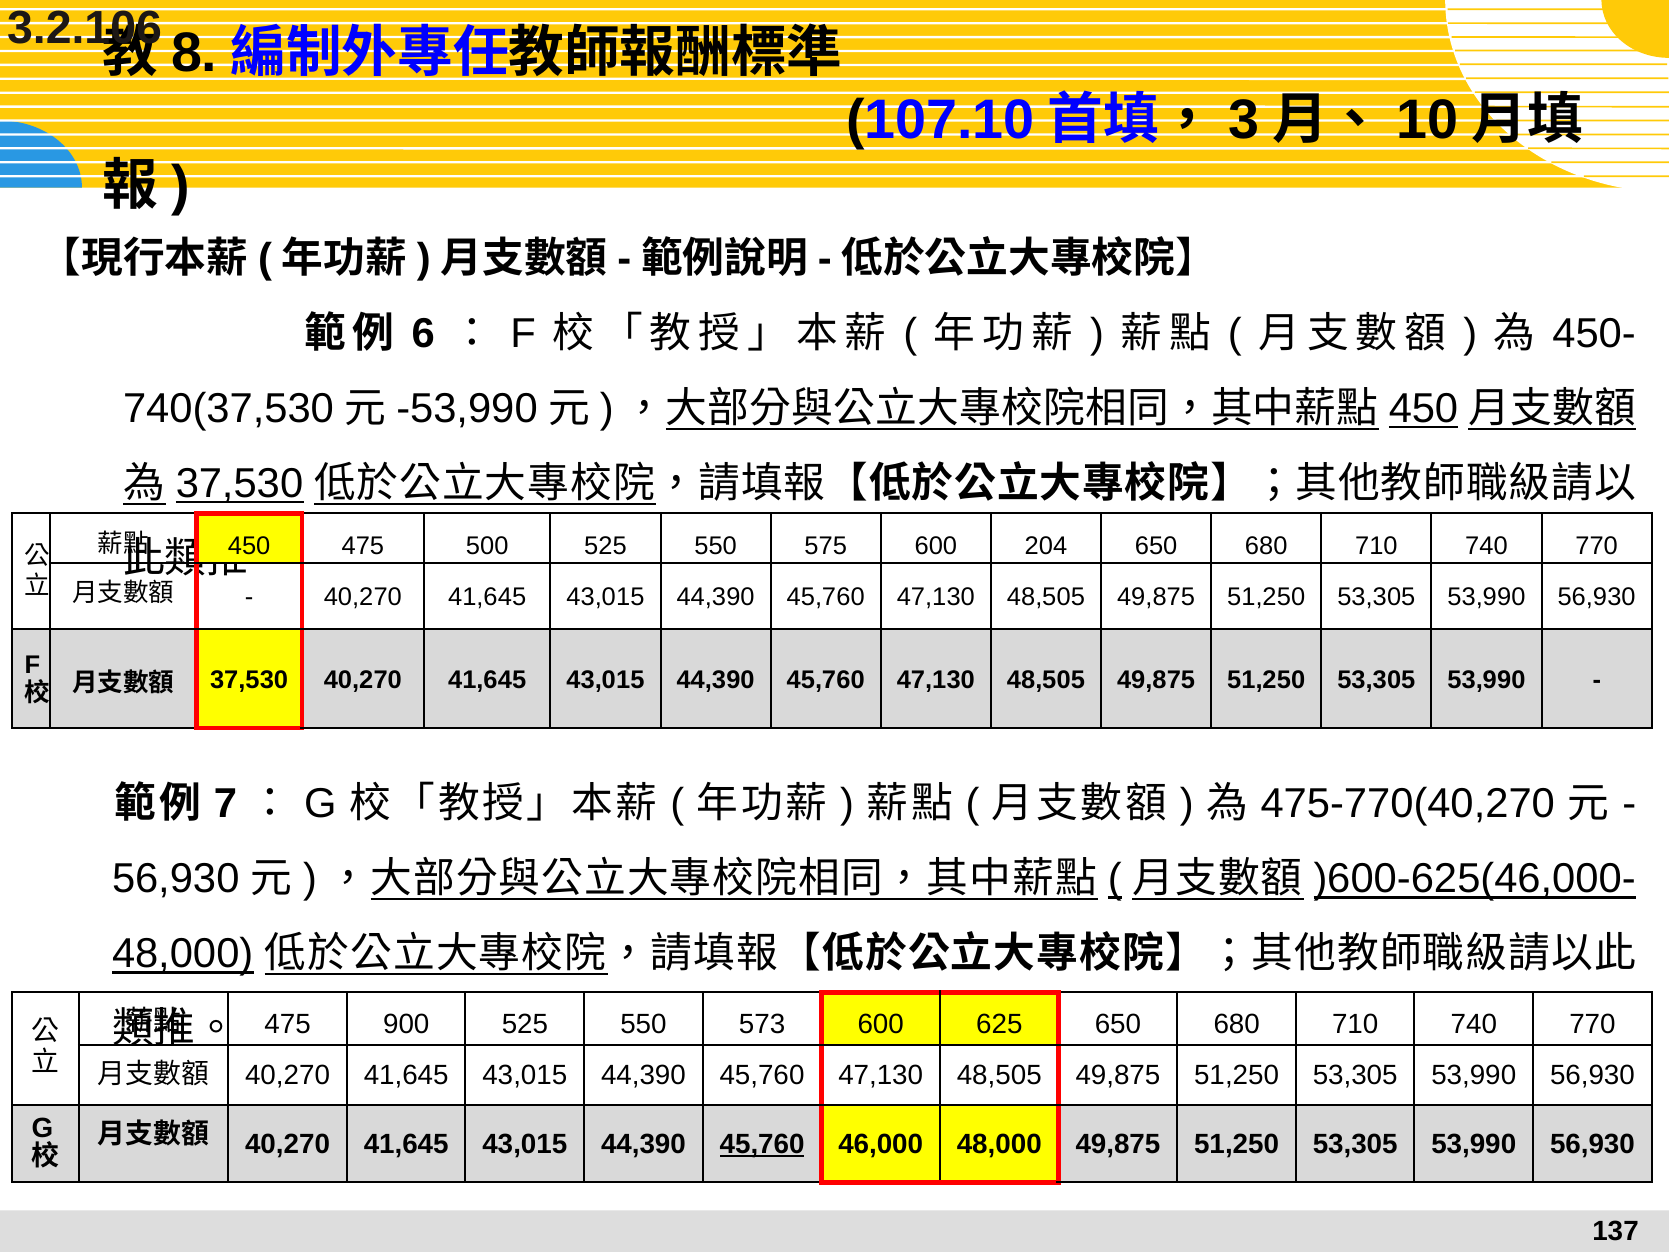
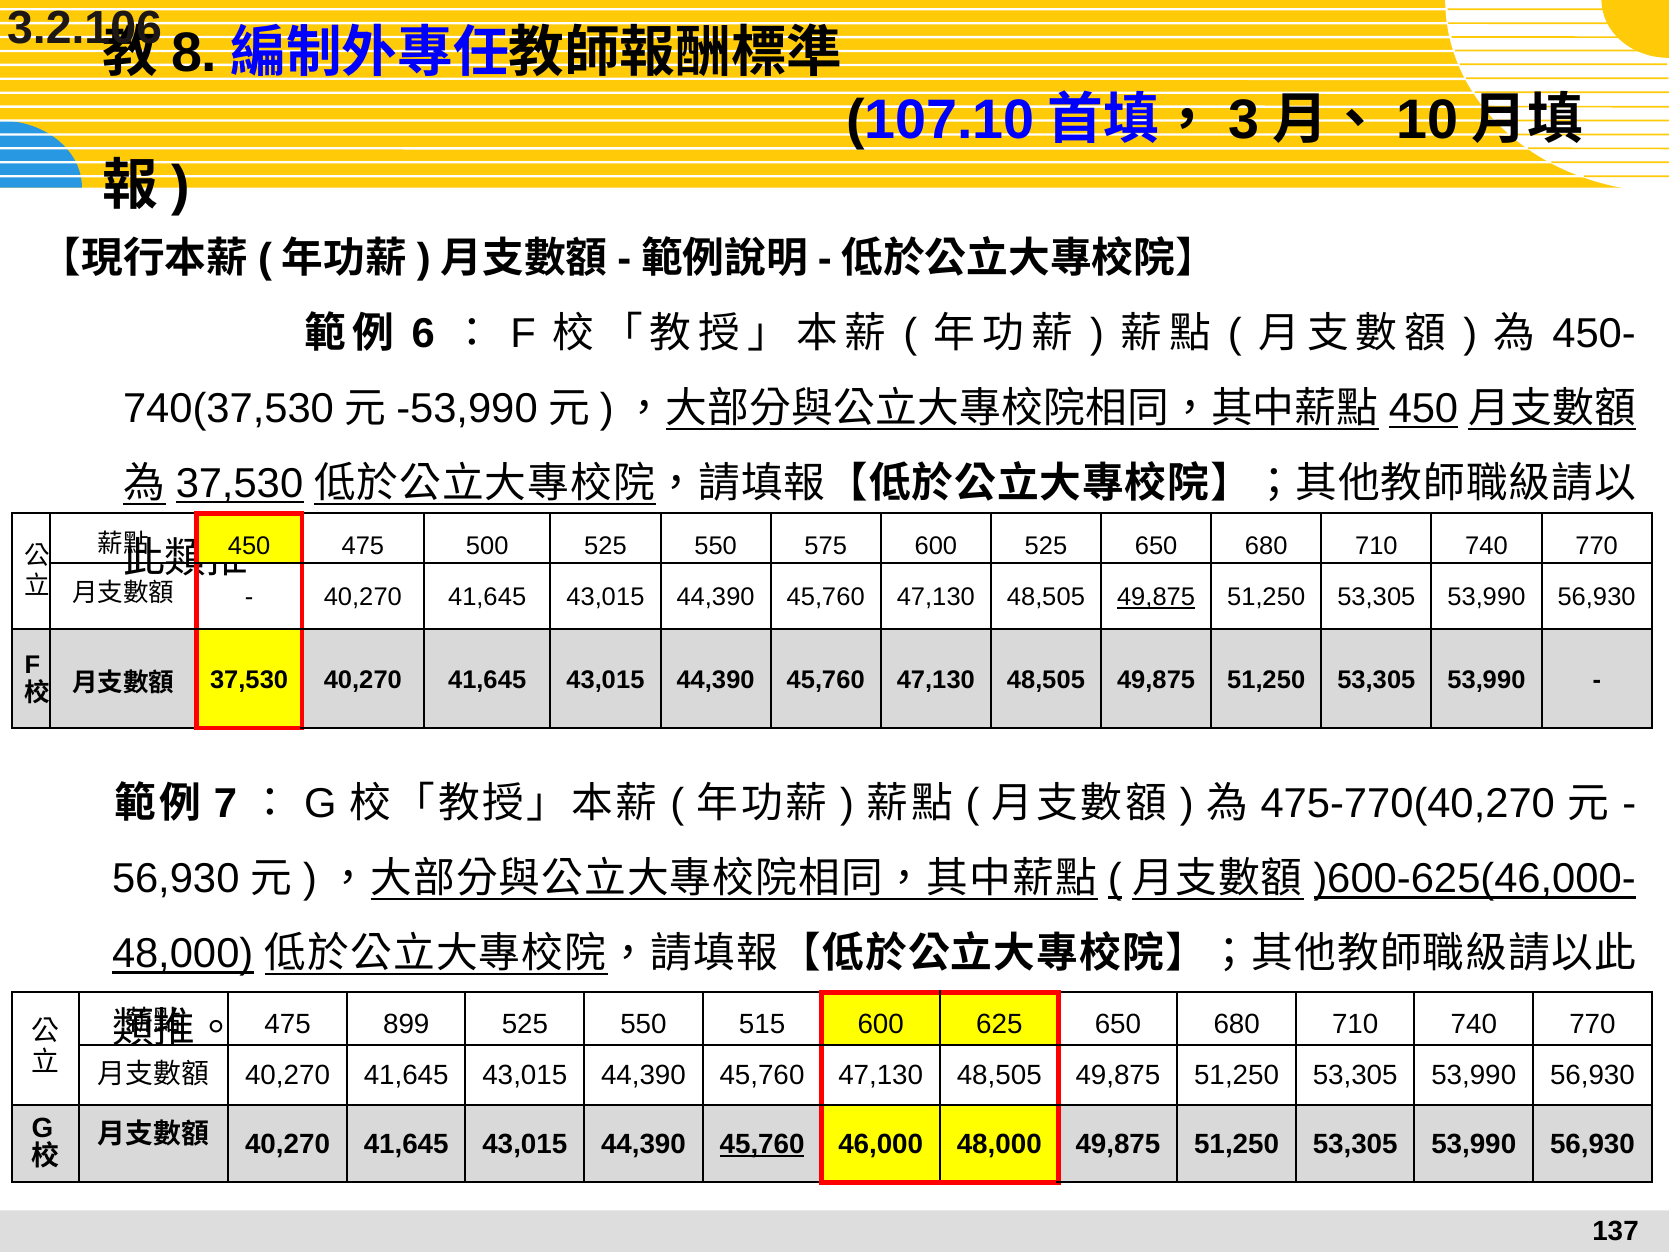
600 204: 204 -> 525
49,875 at (1156, 597) underline: none -> present
900: 900 -> 899
573: 573 -> 515
